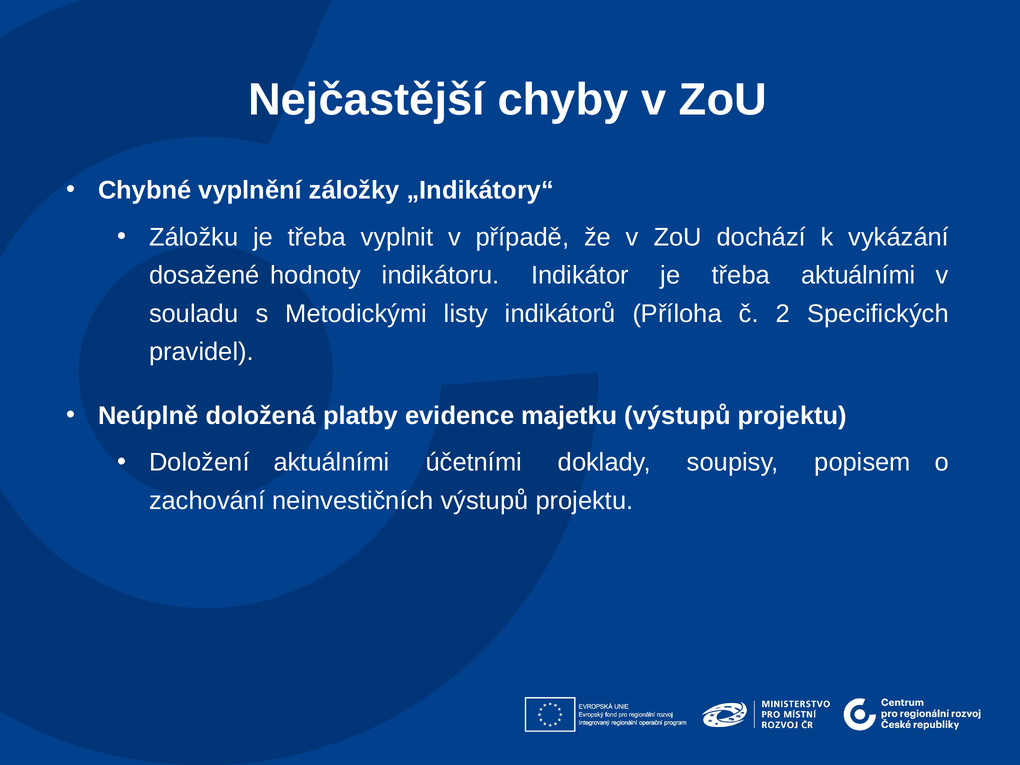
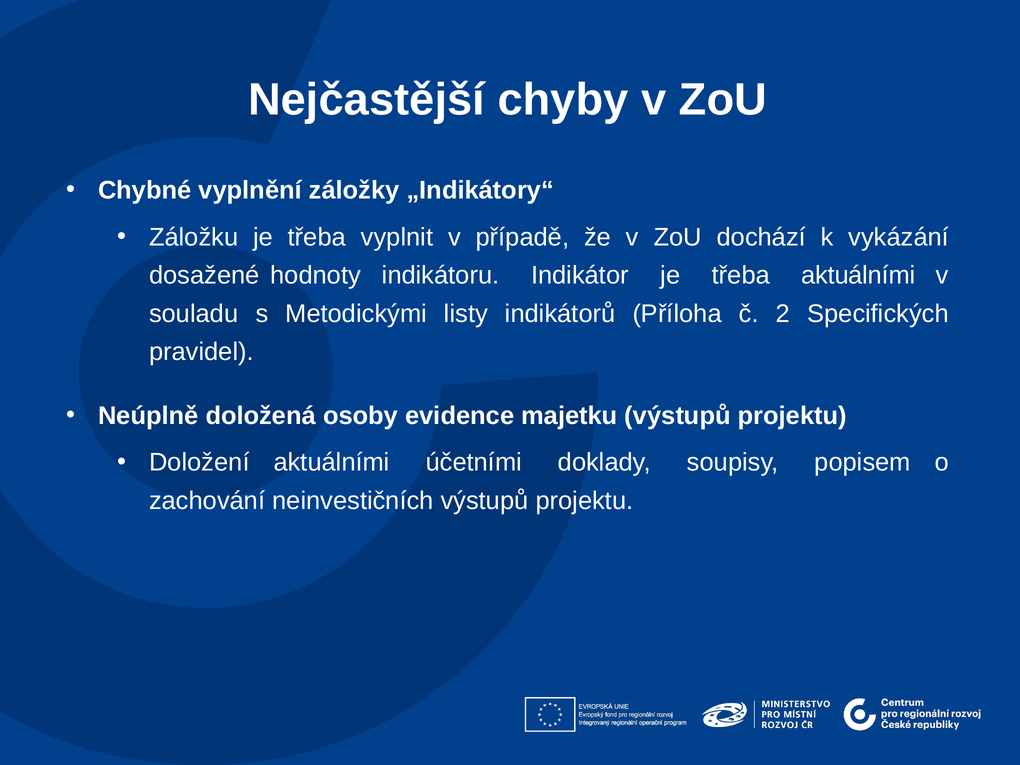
platby: platby -> osoby
